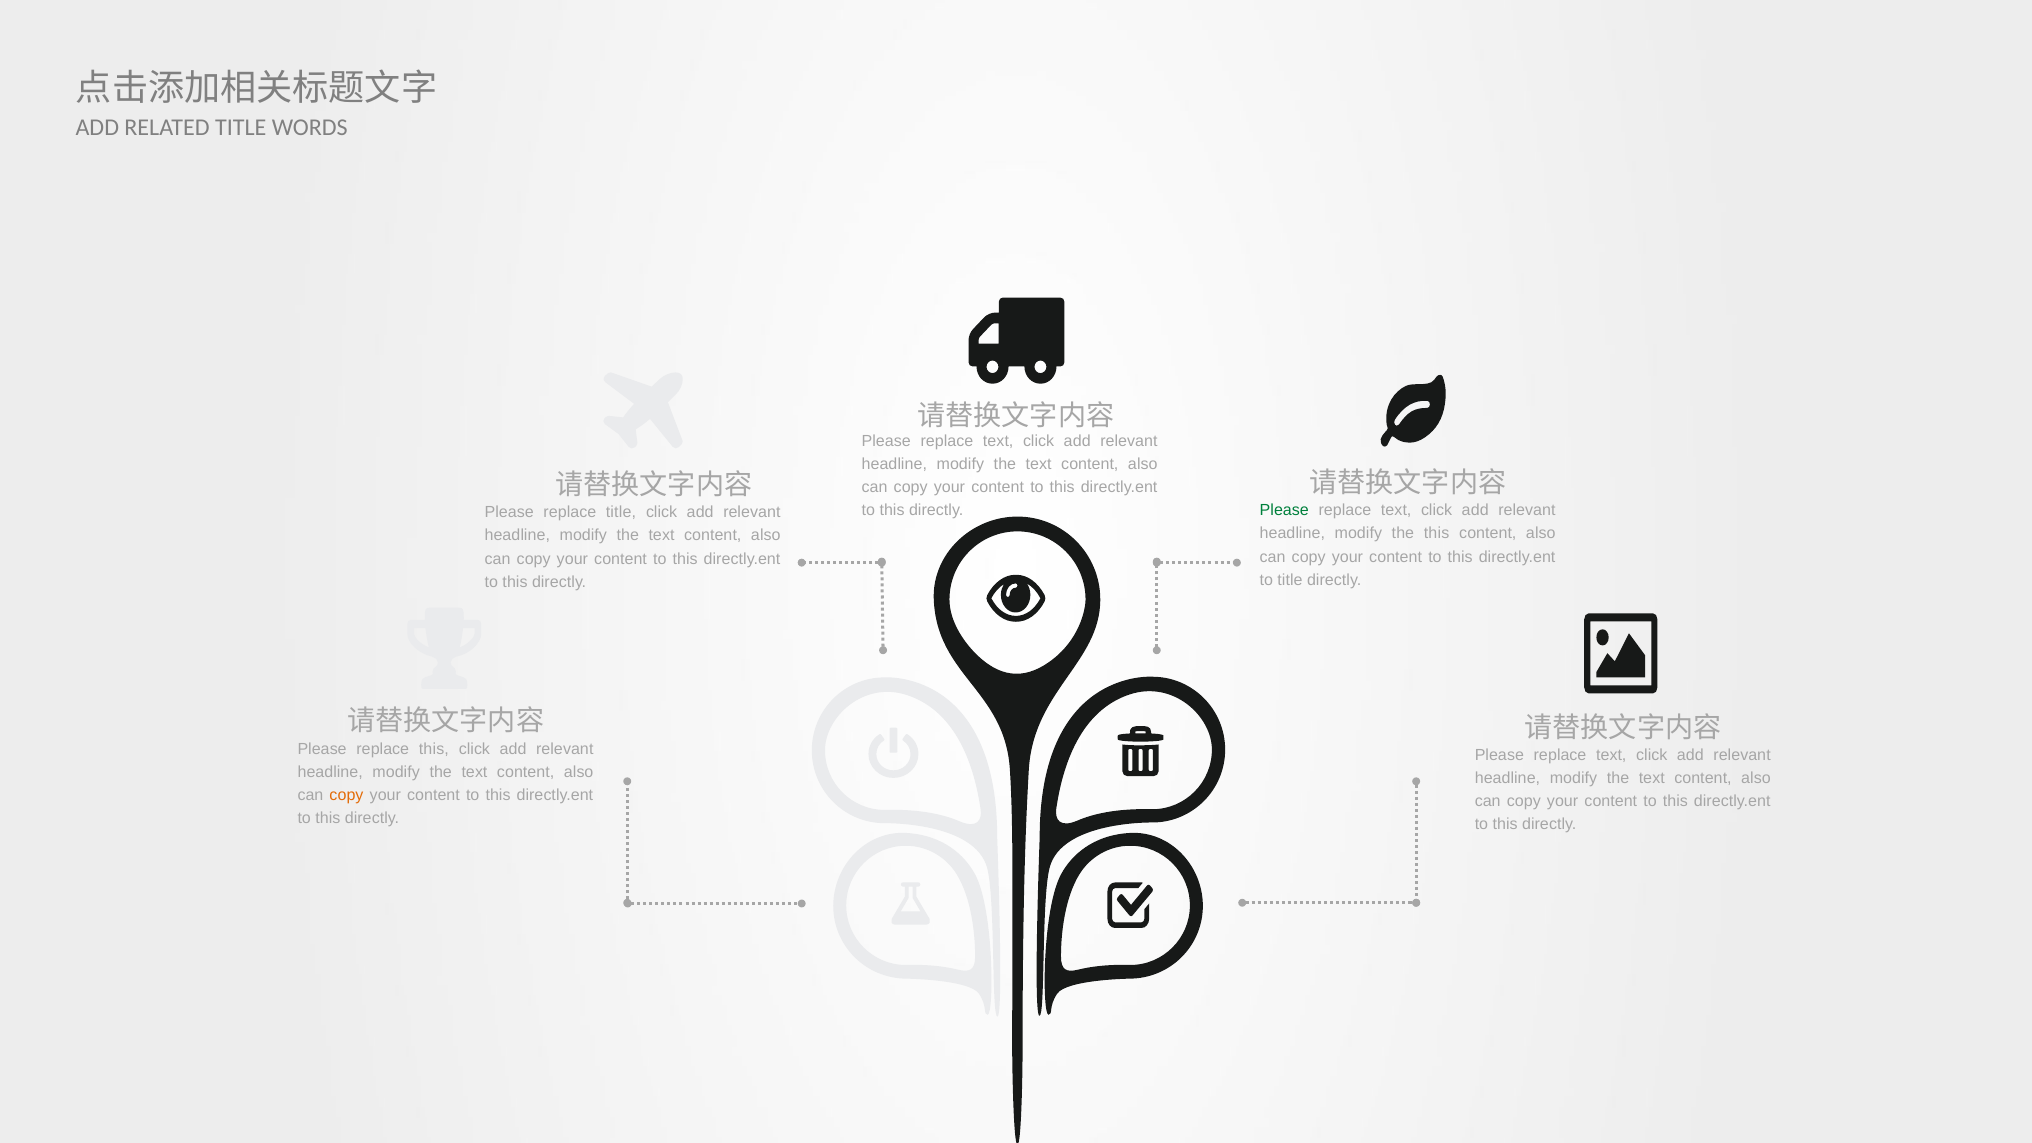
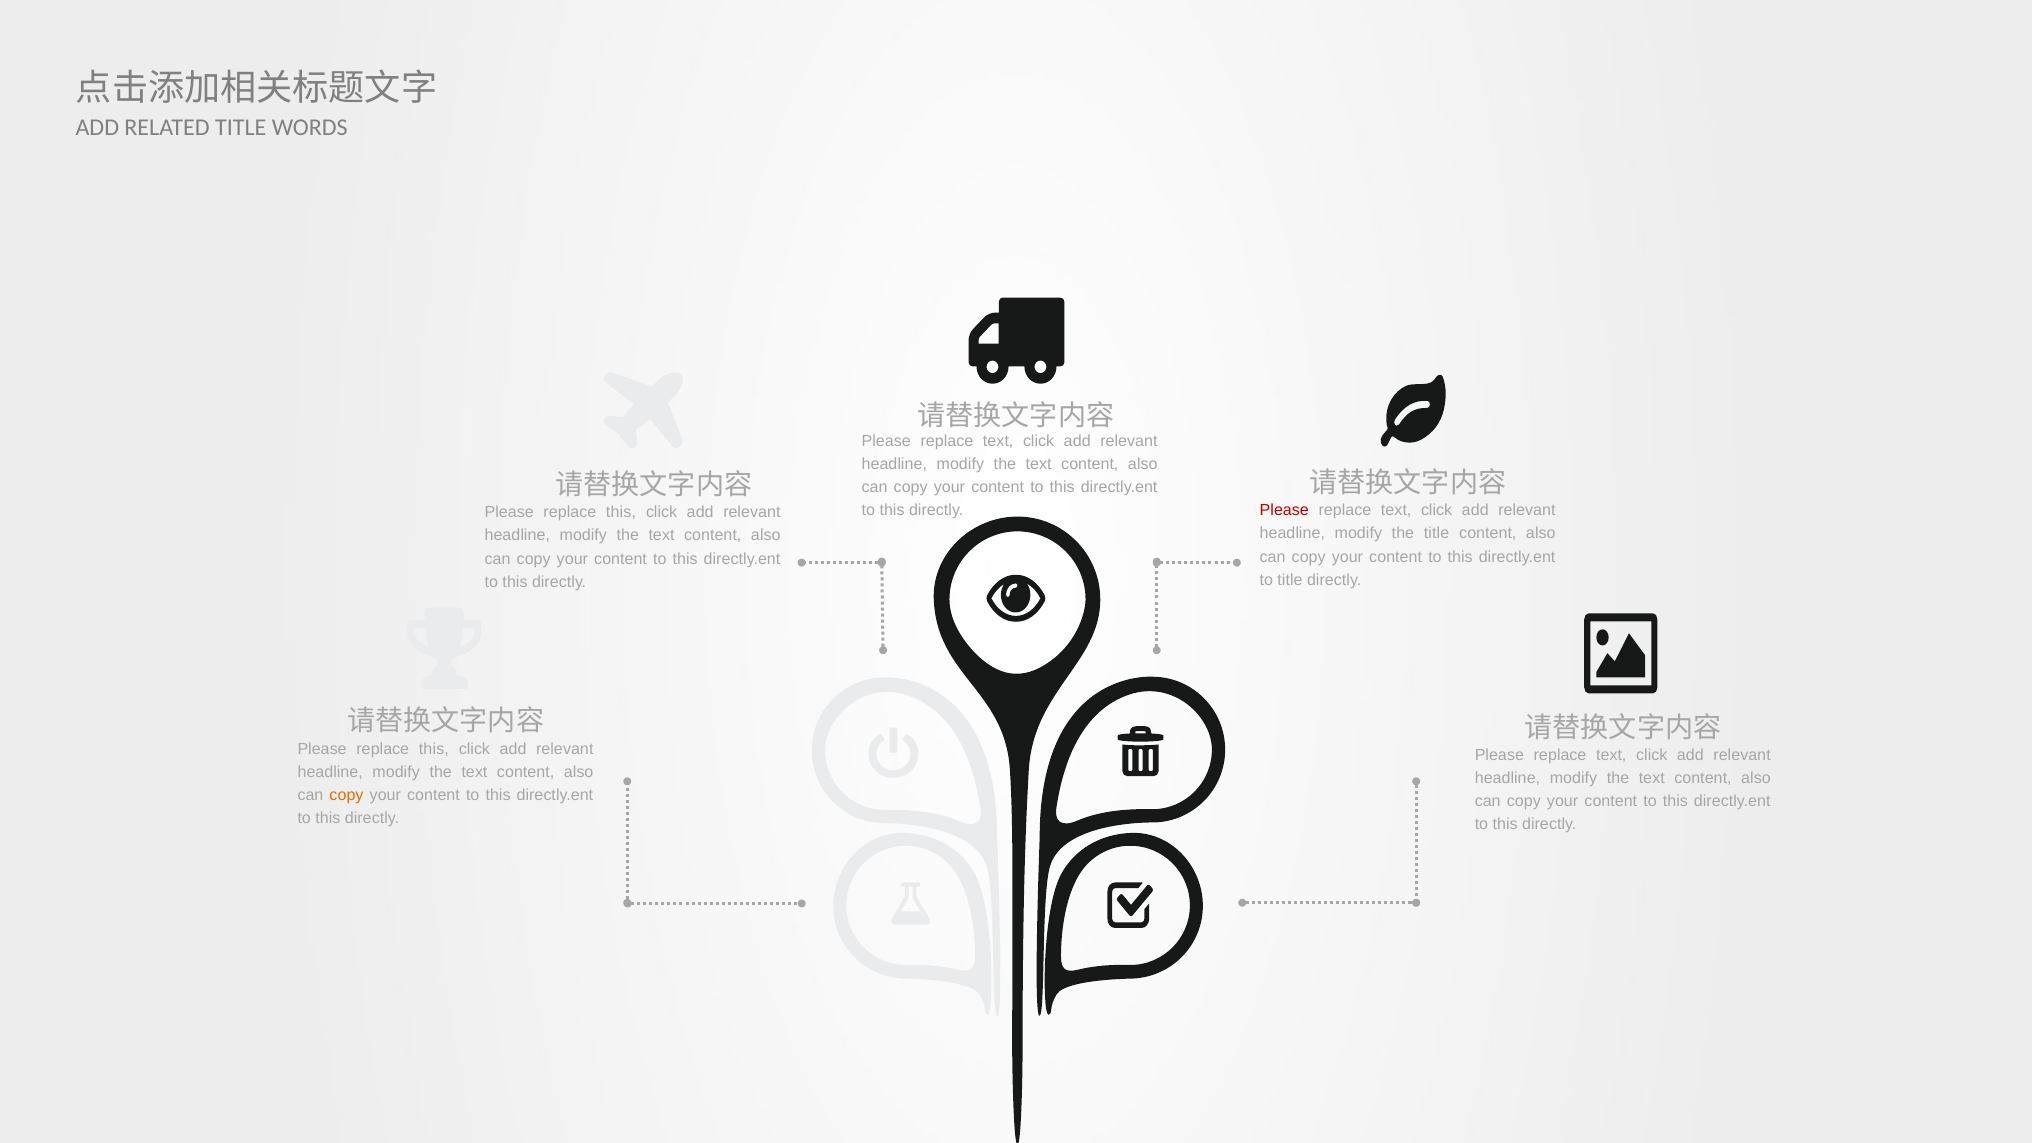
Please at (1284, 511) colour: green -> red
title at (621, 513): title -> this
the this: this -> title
